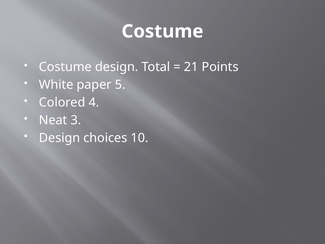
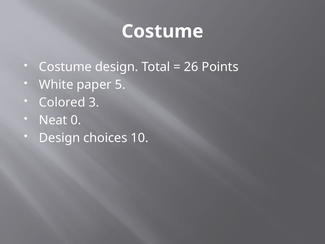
21: 21 -> 26
4: 4 -> 3
3: 3 -> 0
